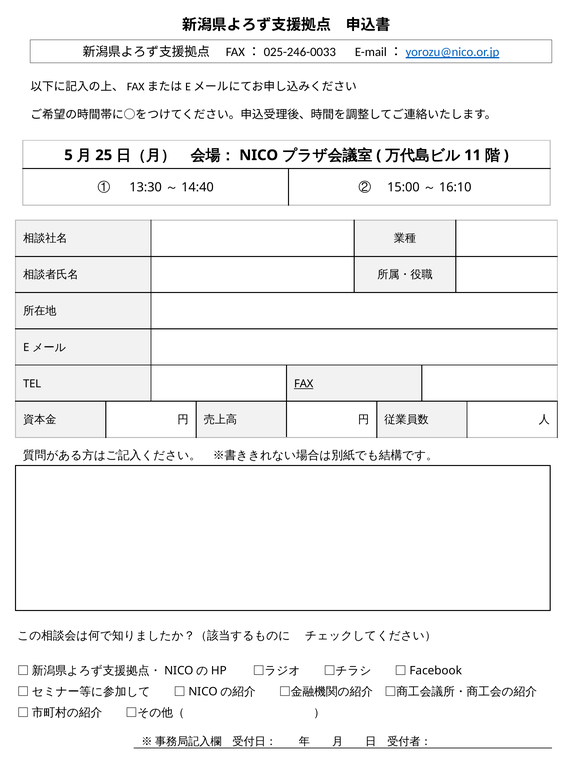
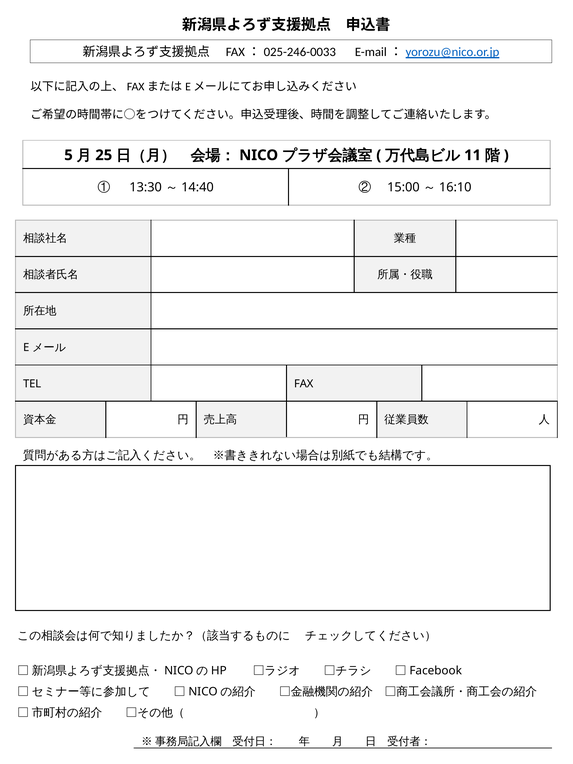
FAX underline: present -> none
